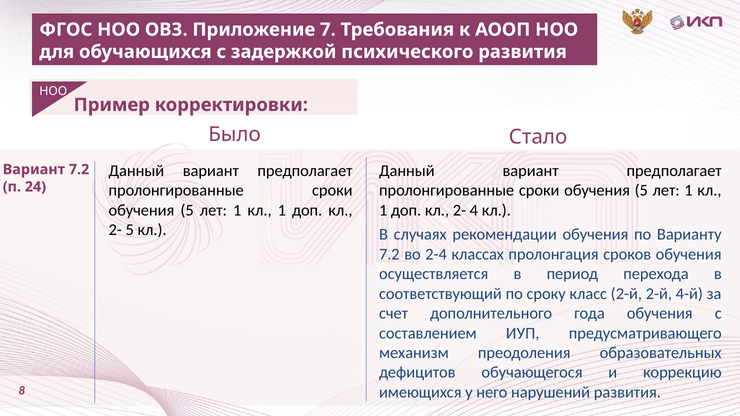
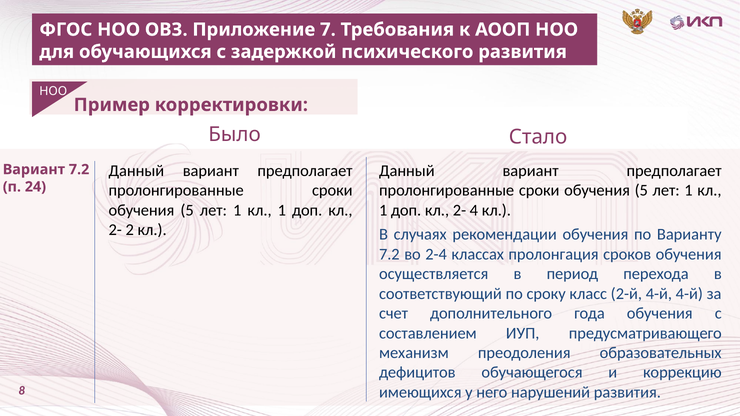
2- 5: 5 -> 2
2-й 2-й: 2-й -> 4-й
